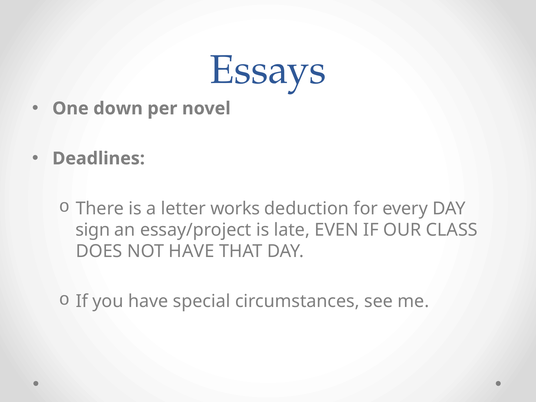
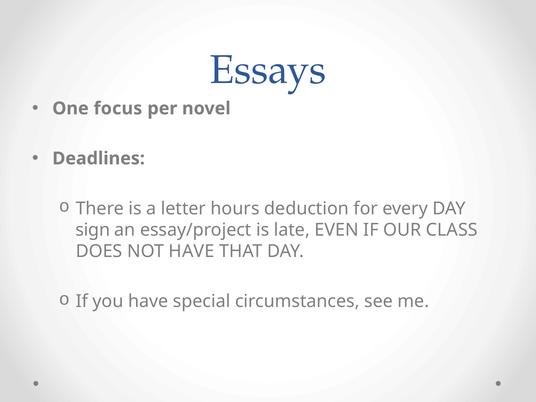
down: down -> focus
works: works -> hours
